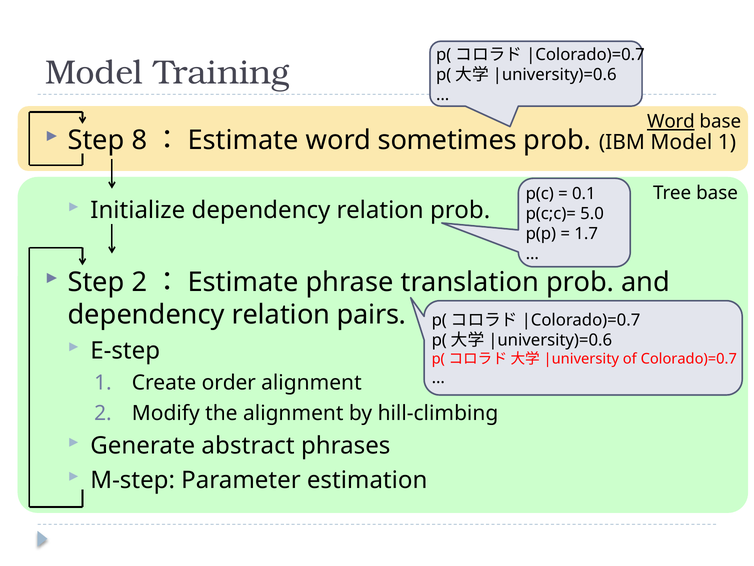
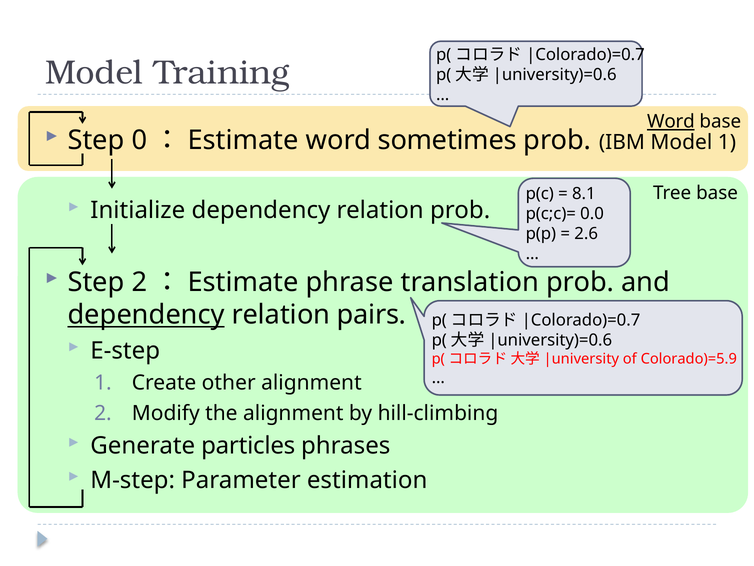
8: 8 -> 0
0.1: 0.1 -> 8.1
5.0: 5.0 -> 0.0
1.7: 1.7 -> 2.6
dependency at (146, 315) underline: none -> present
Colorado)=0.7: Colorado)=0.7 -> Colorado)=5.9
order: order -> other
abstract: abstract -> particles
